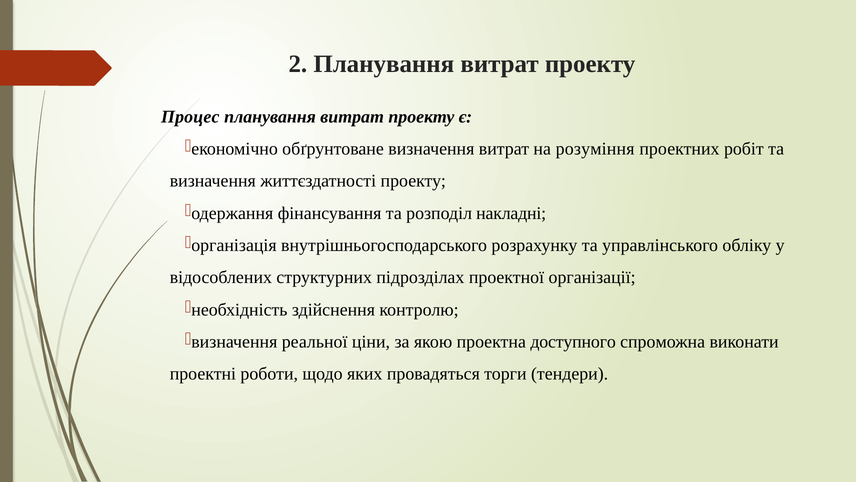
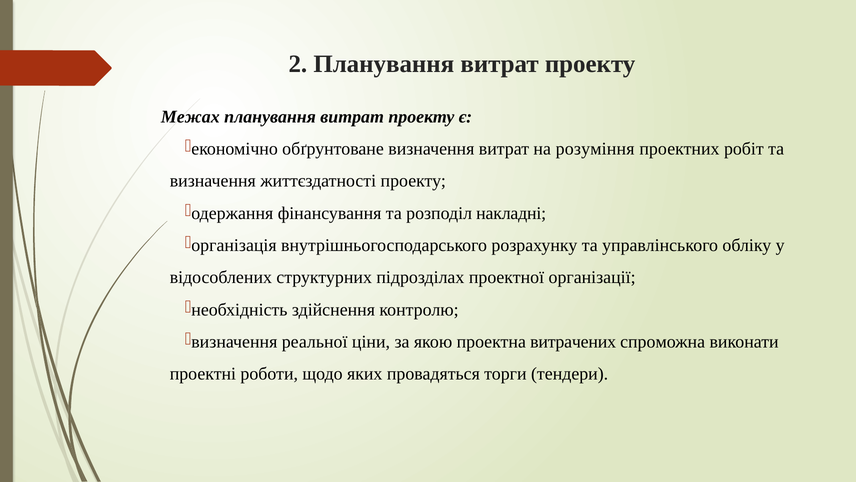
Процес: Процес -> Межах
доступного: доступного -> витрачених
